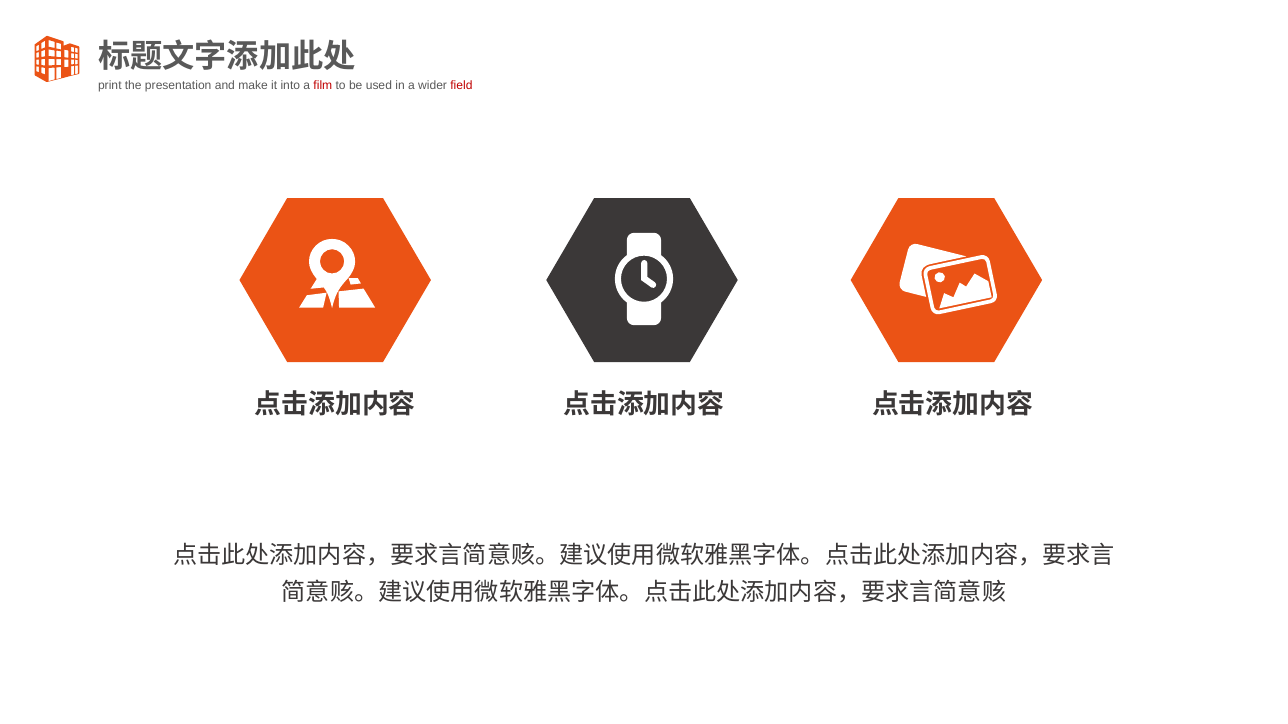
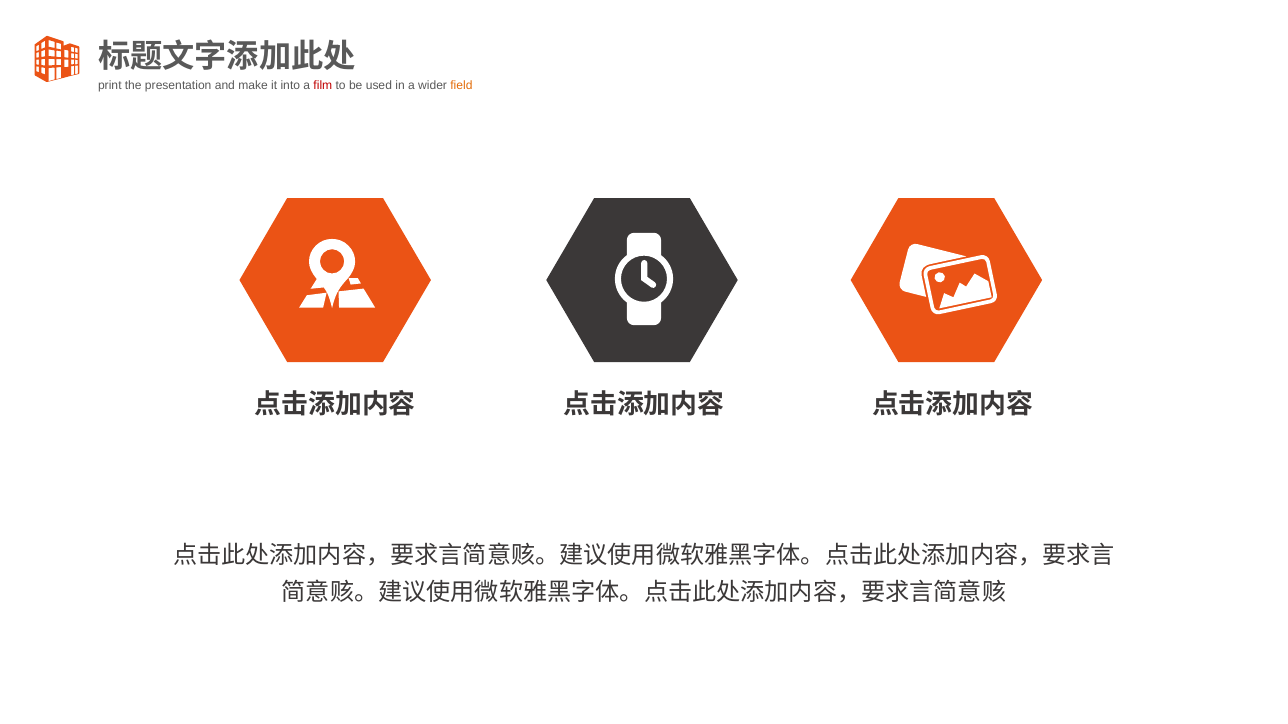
field colour: red -> orange
